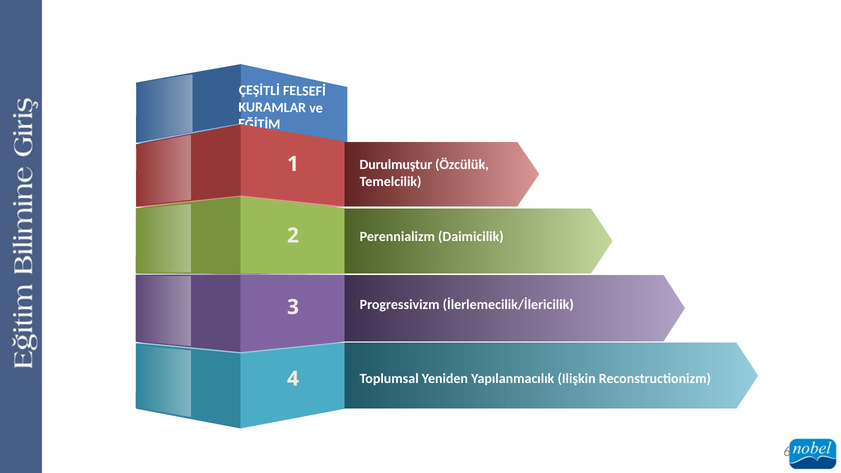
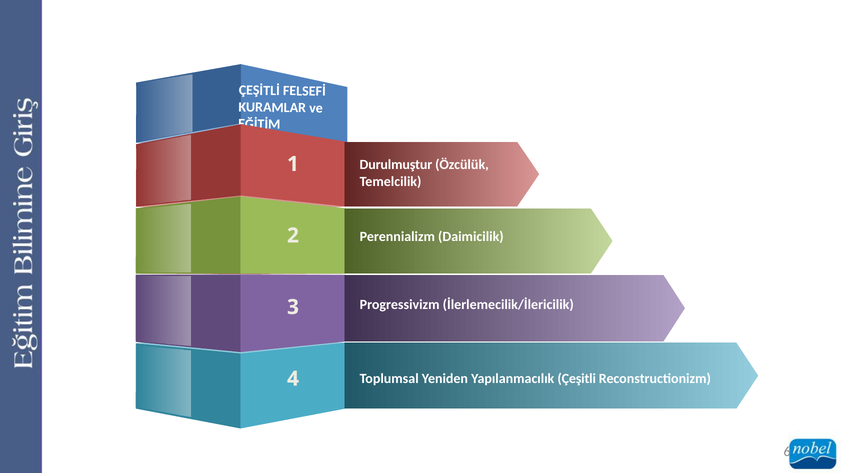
Ilişkin: Ilişkin -> Çeşitli
